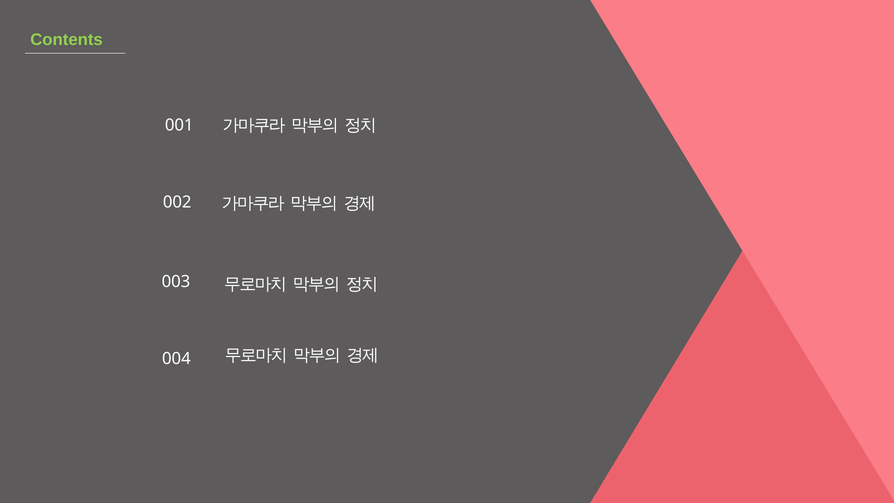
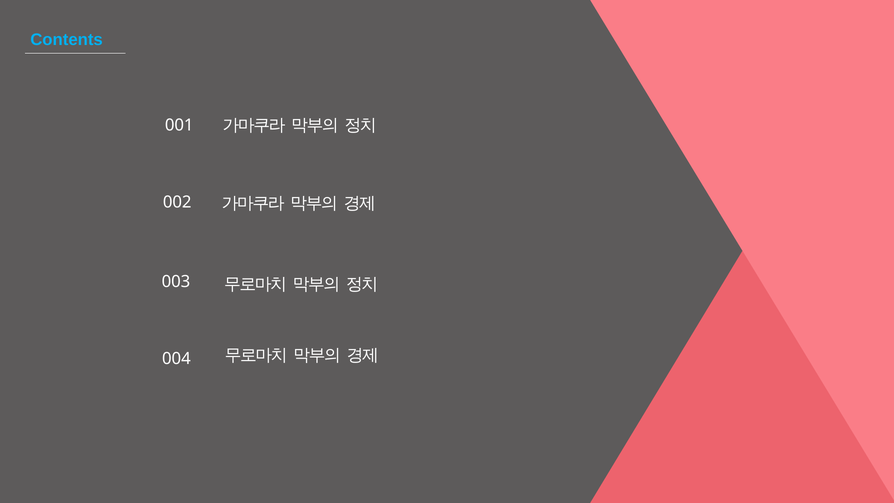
Contents colour: light green -> light blue
